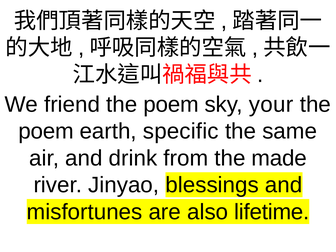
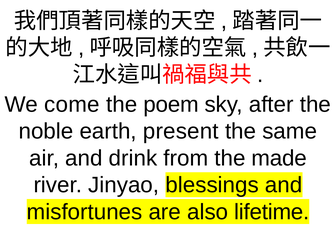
friend: friend -> come
your: your -> after
poem at (46, 131): poem -> noble
specific: specific -> present
